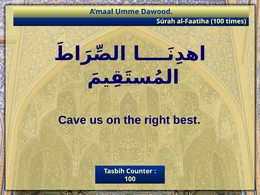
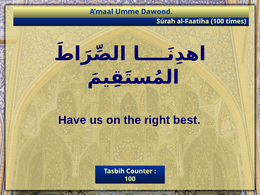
Cave: Cave -> Have
